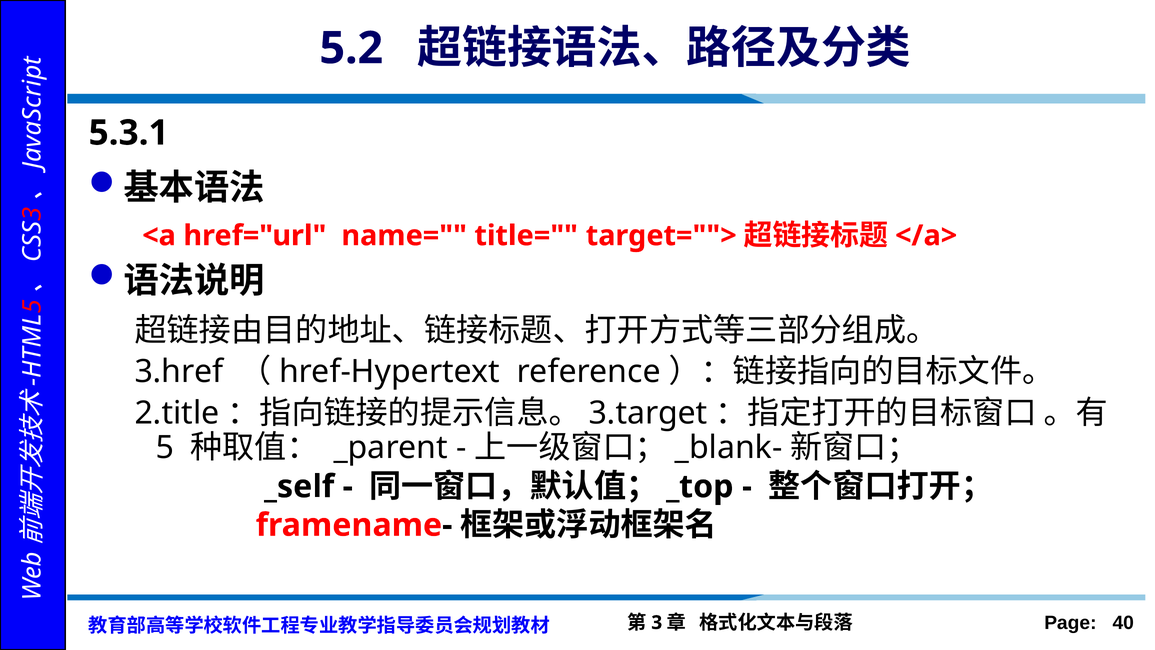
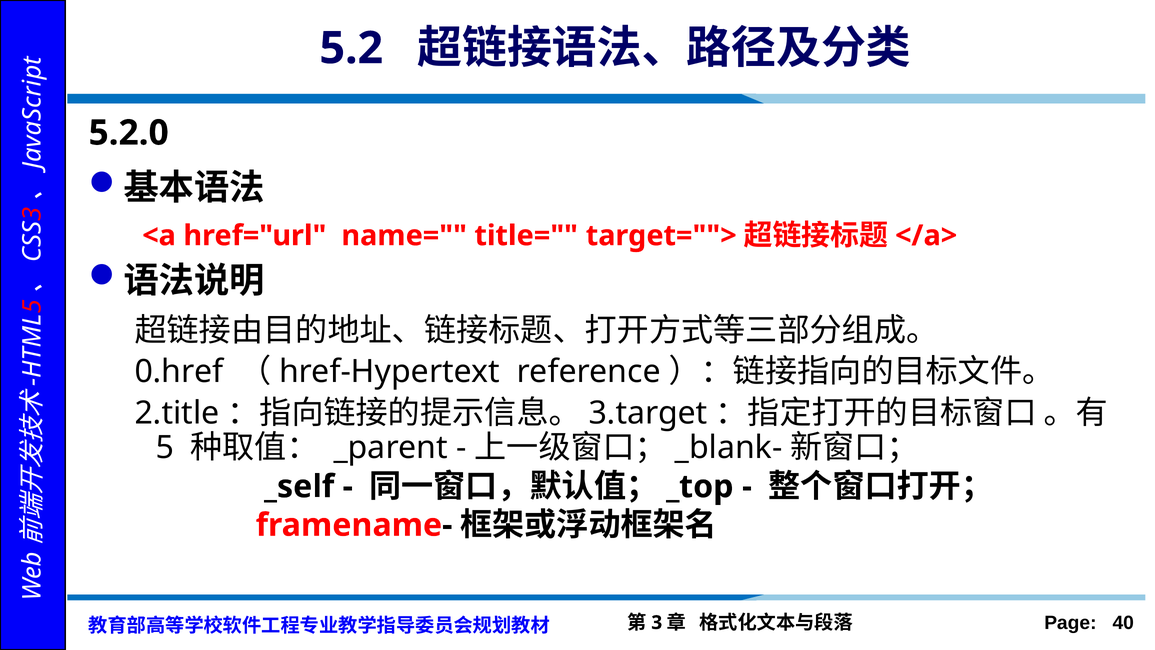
5.3.1: 5.3.1 -> 5.2.0
3.href: 3.href -> 0.href
